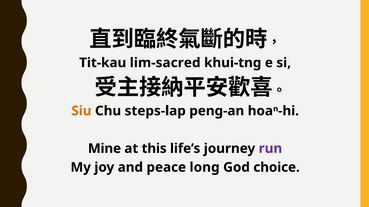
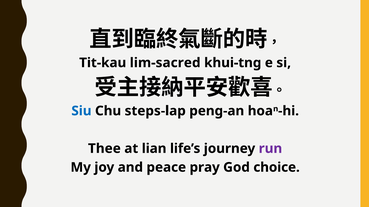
Siu colour: orange -> blue
Mine: Mine -> Thee
this: this -> lian
long: long -> pray
